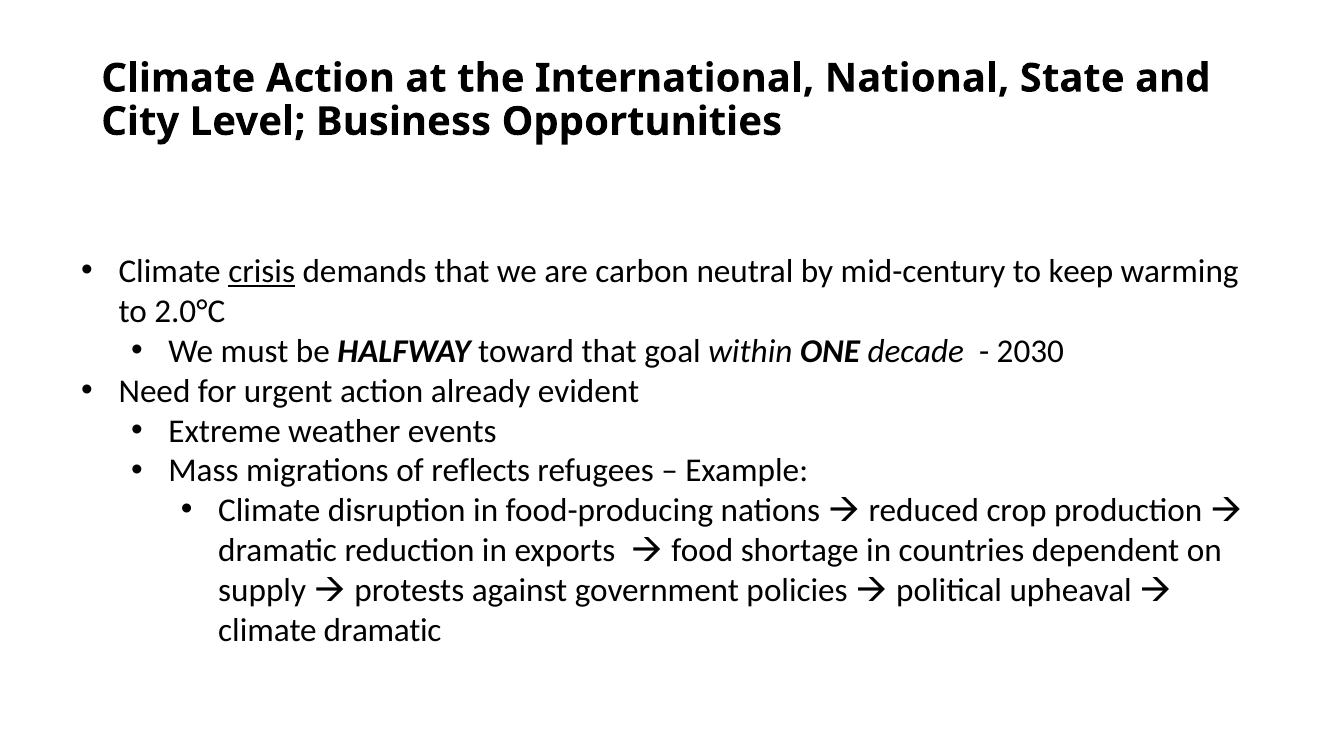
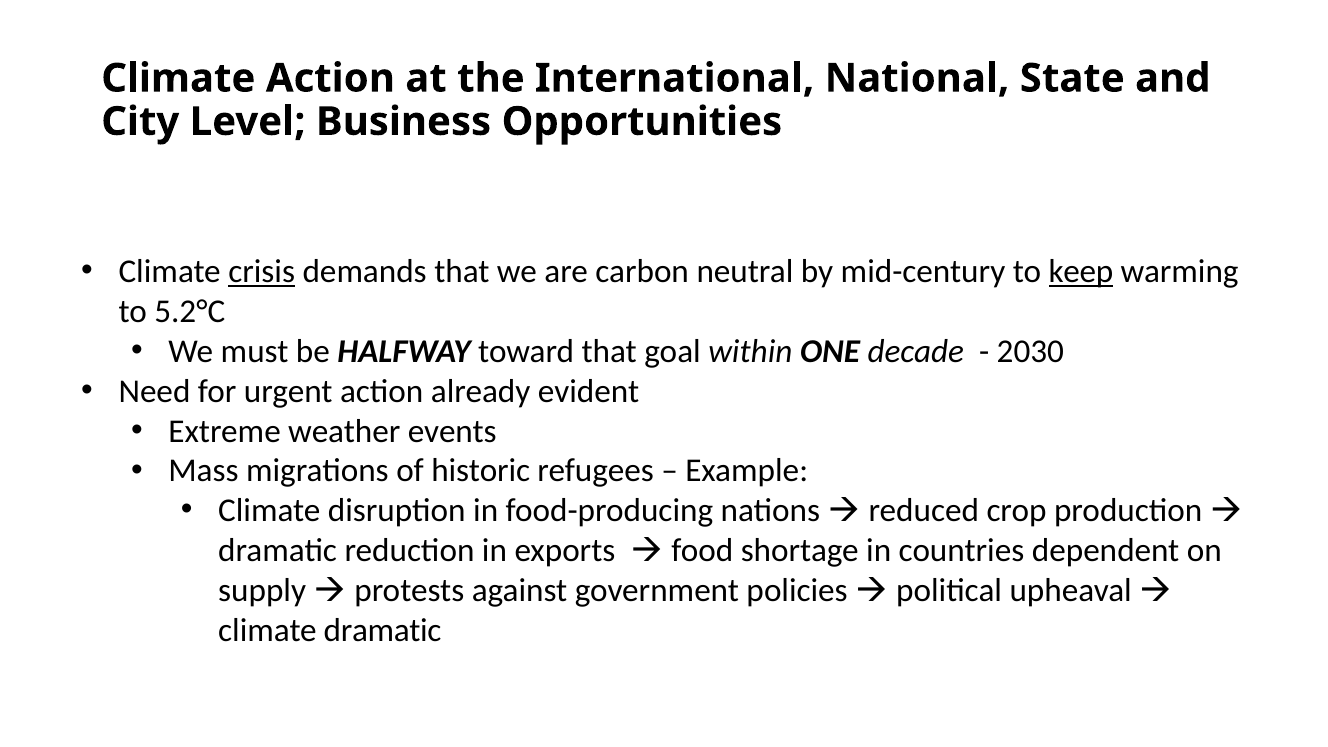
keep underline: none -> present
2.0°C: 2.0°C -> 5.2°C
reflects: reflects -> historic
